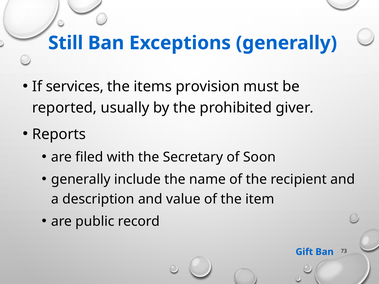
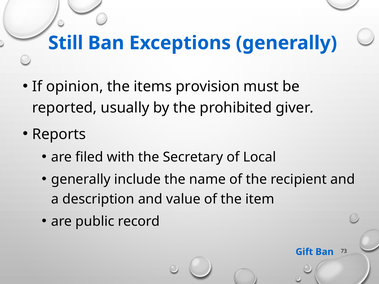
services: services -> opinion
Soon: Soon -> Local
